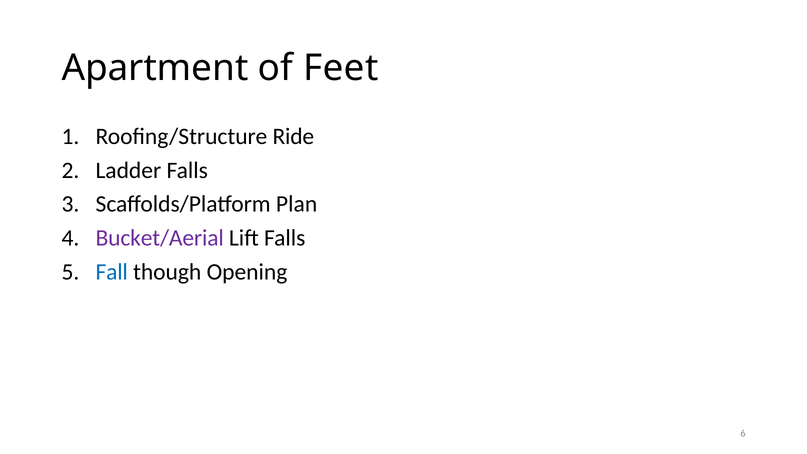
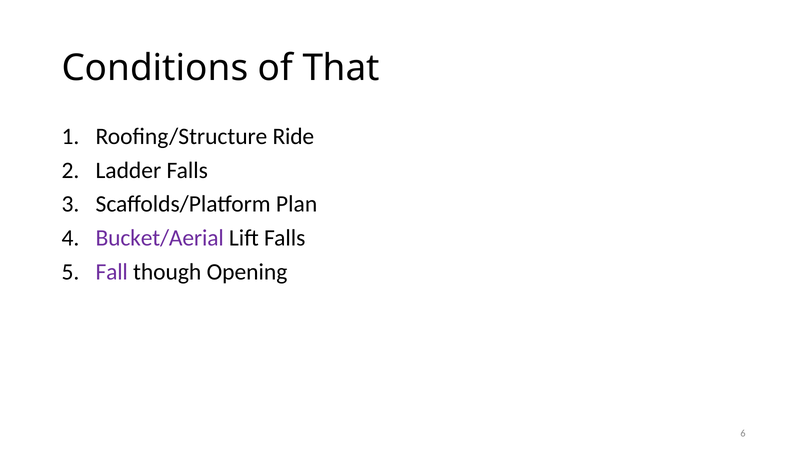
Apartment: Apartment -> Conditions
Feet: Feet -> That
Fall colour: blue -> purple
